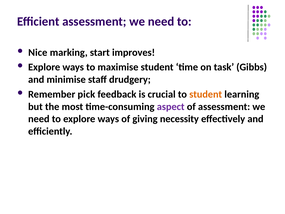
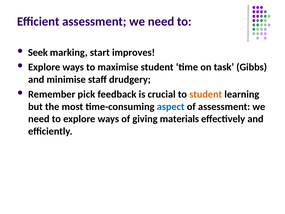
Nice: Nice -> Seek
aspect colour: purple -> blue
necessity: necessity -> materials
